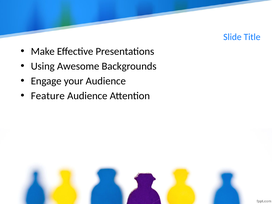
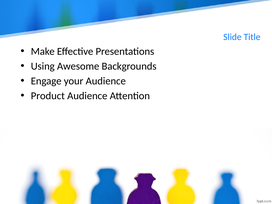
Feature: Feature -> Product
